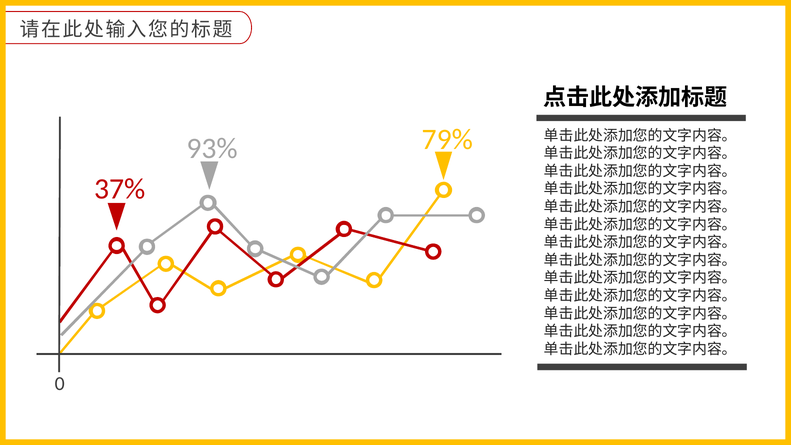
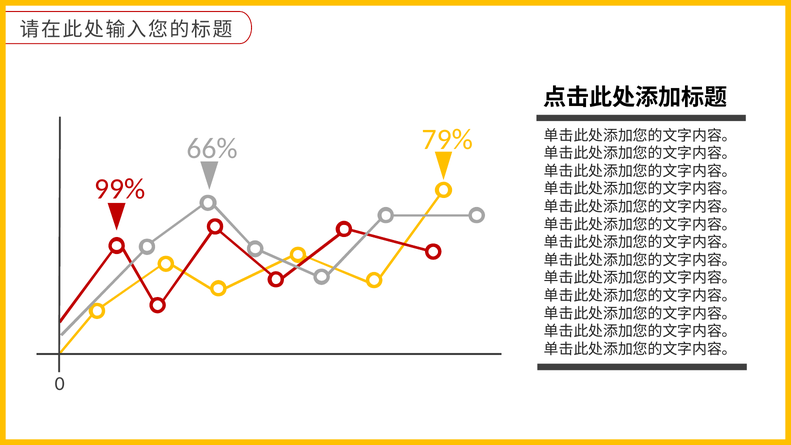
93%: 93% -> 66%
37%: 37% -> 99%
